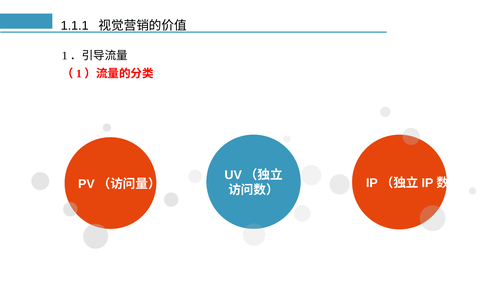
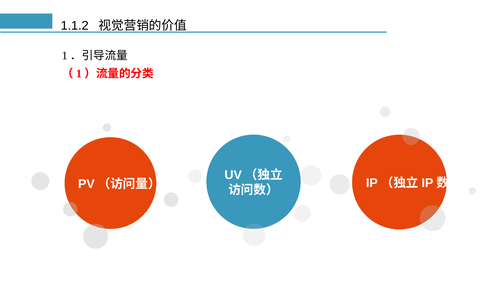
1.1.1: 1.1.1 -> 1.1.2
